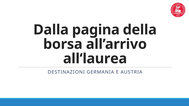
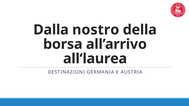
pagina: pagina -> nostro
